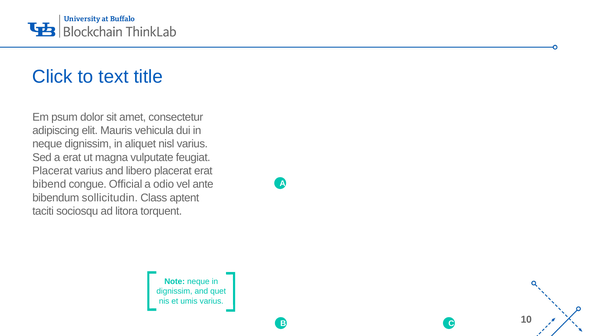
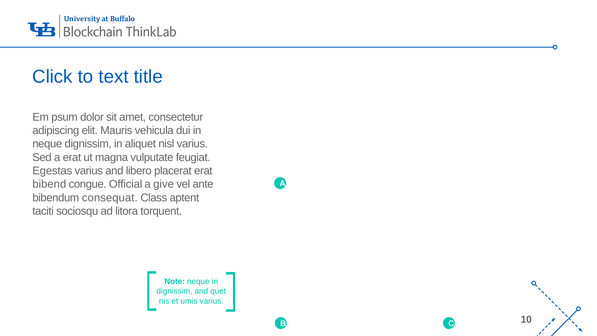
Placerat at (52, 171): Placerat -> Egestas
odio: odio -> give
sollicitudin: sollicitudin -> consequat
